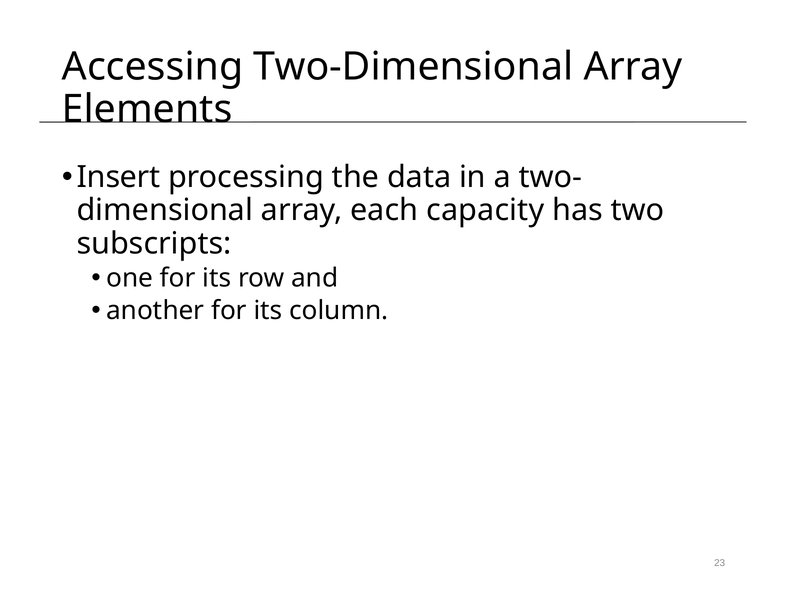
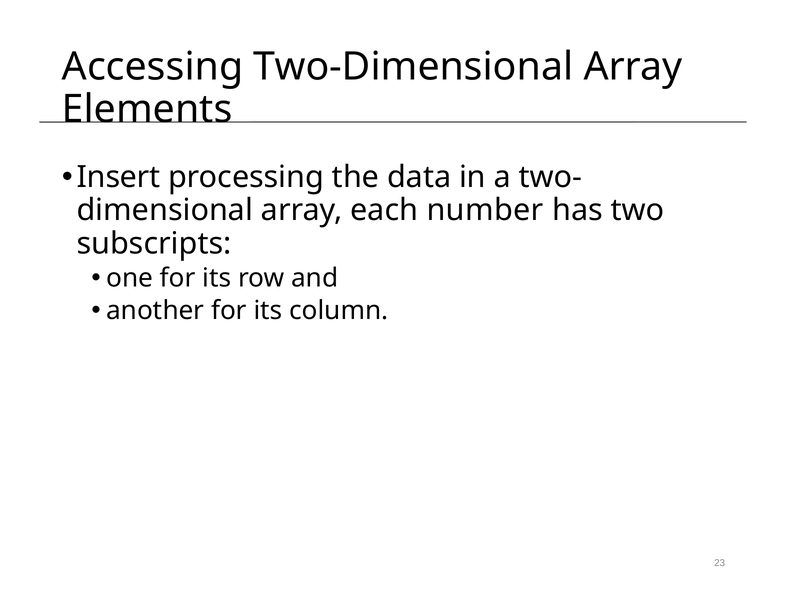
capacity: capacity -> number
